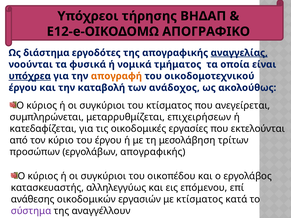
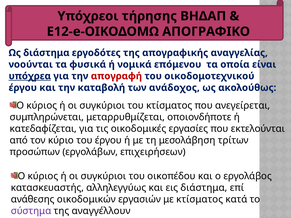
αναγγελίας underline: present -> none
τμήματος: τμήματος -> επόμενου
απογραφή colour: orange -> red
επιχειρήσεων: επιχειρήσεων -> οποιονδήποτε
εργολάβων απογραφικής: απογραφικής -> επιχειρήσεων
εις επόμενου: επόμενου -> διάστημα
